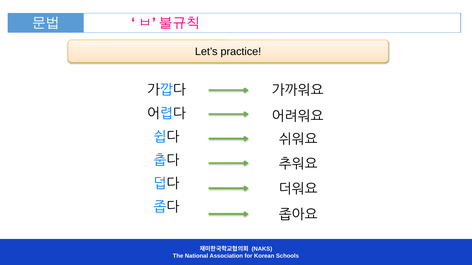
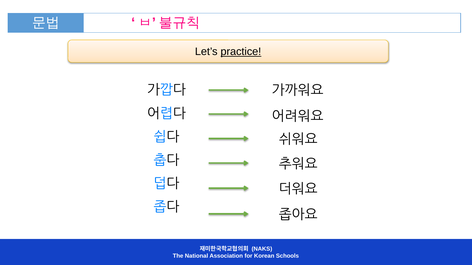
practice underline: none -> present
